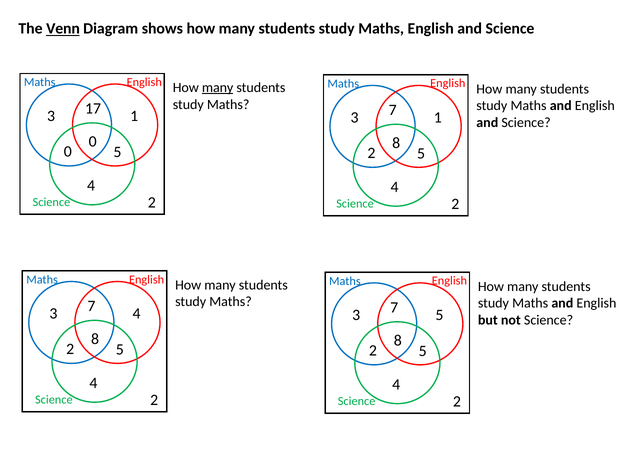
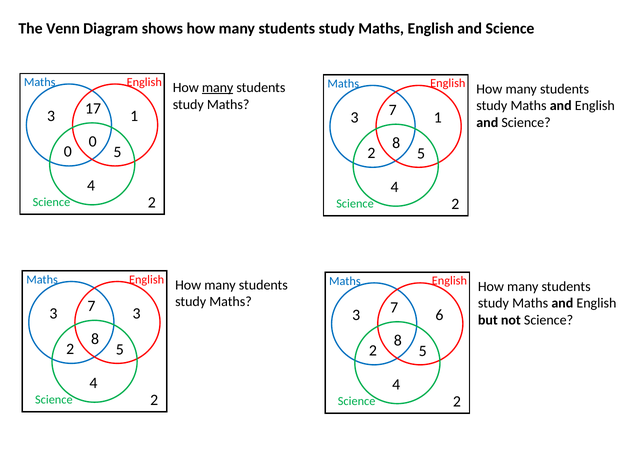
Venn underline: present -> none
3 4: 4 -> 3
3 5: 5 -> 6
